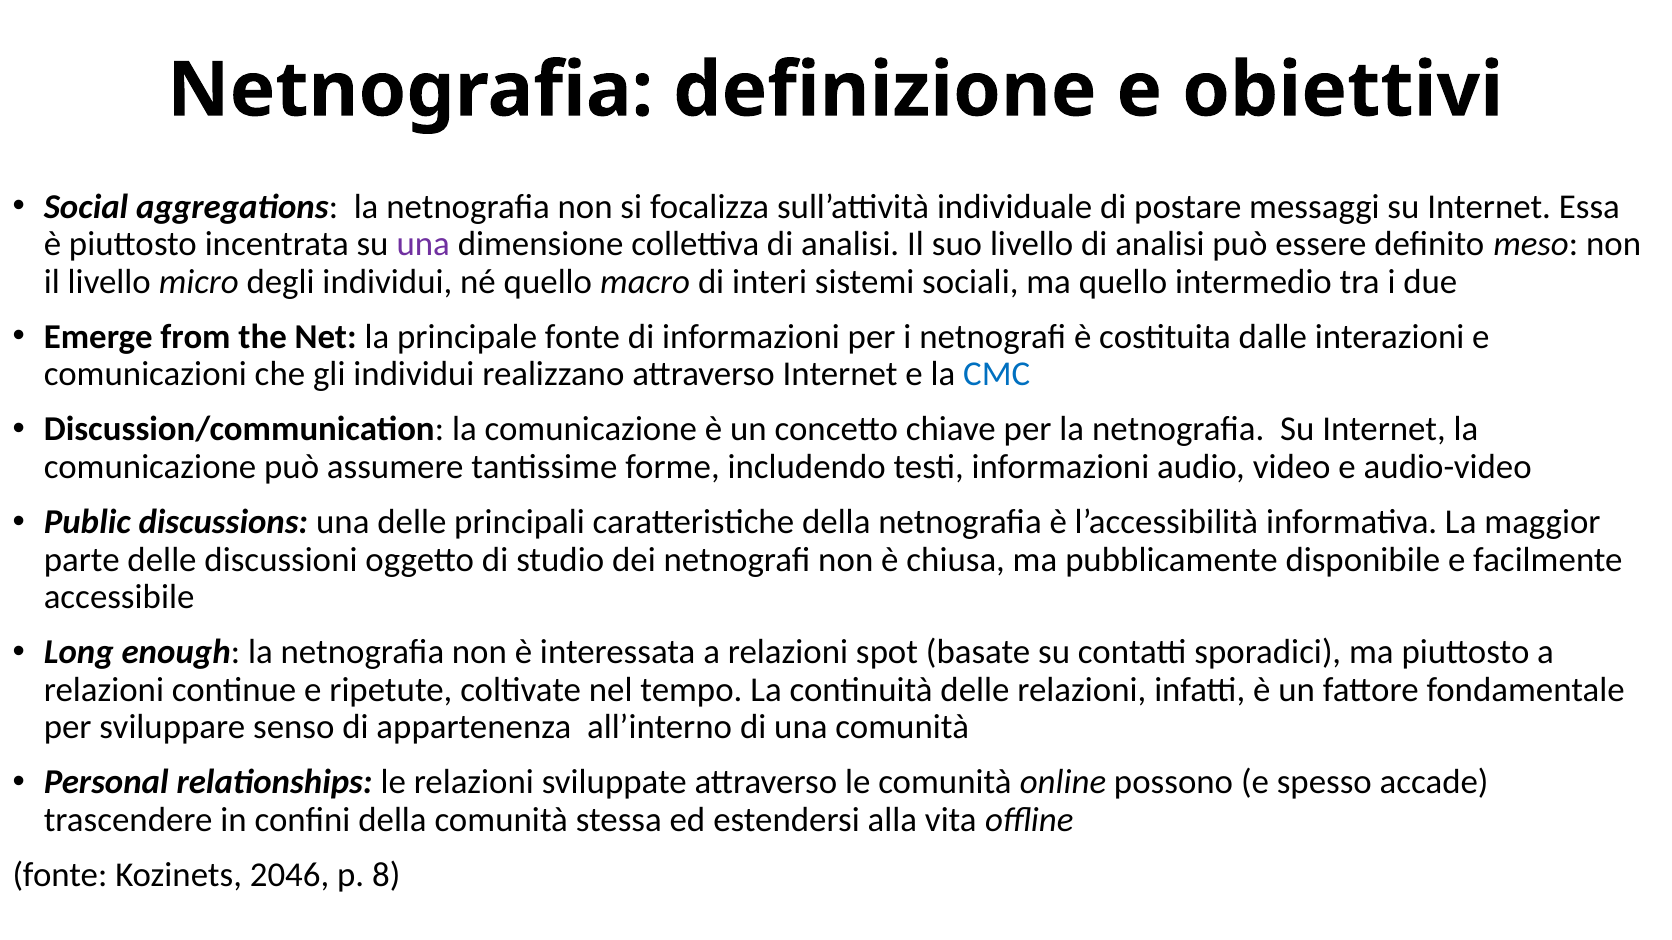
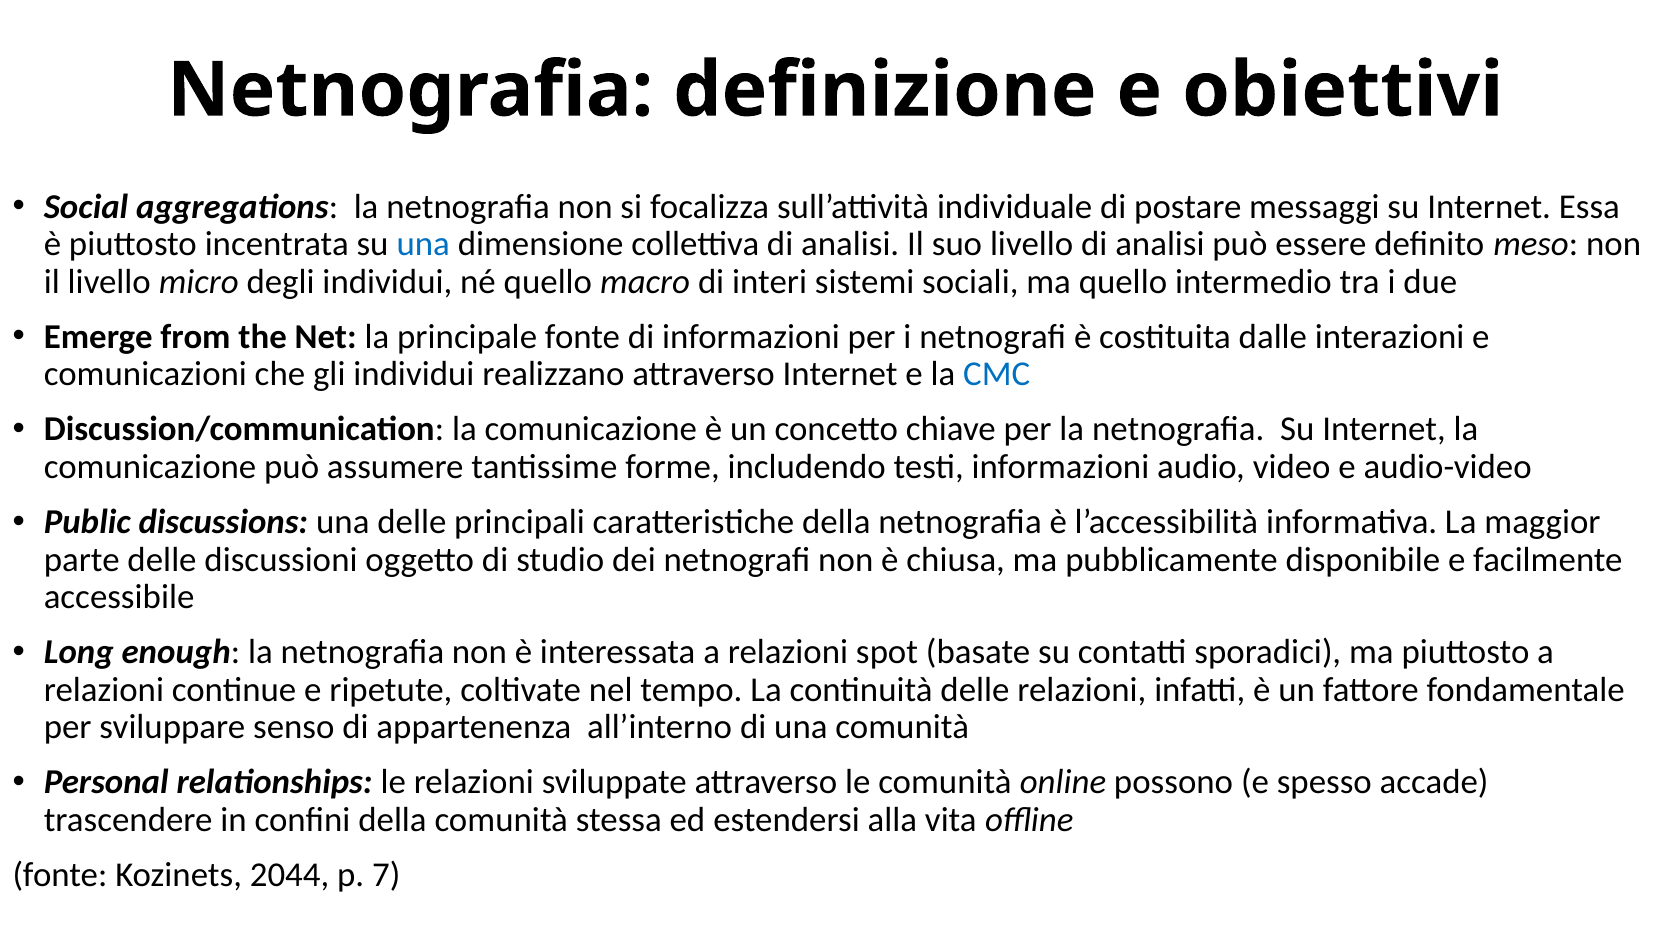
una at (423, 244) colour: purple -> blue
2046: 2046 -> 2044
8: 8 -> 7
